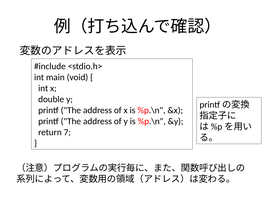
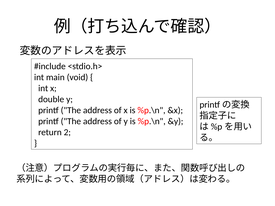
7: 7 -> 2
